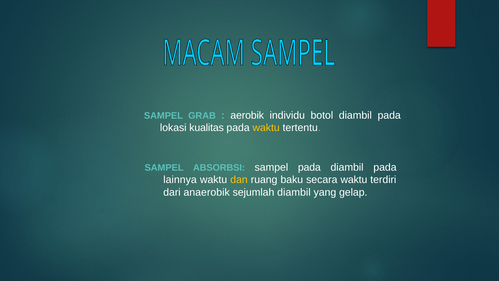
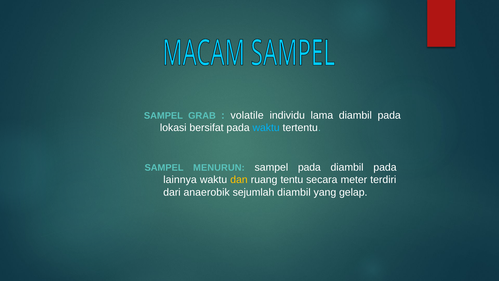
aerobik: aerobik -> volatile
botol: botol -> lama
kualitas: kualitas -> bersifat
waktu at (266, 128) colour: yellow -> light blue
ABSORBSI: ABSORBSI -> MENURUN
baku: baku -> tentu
secara waktu: waktu -> meter
